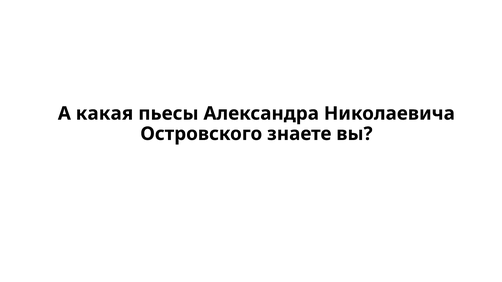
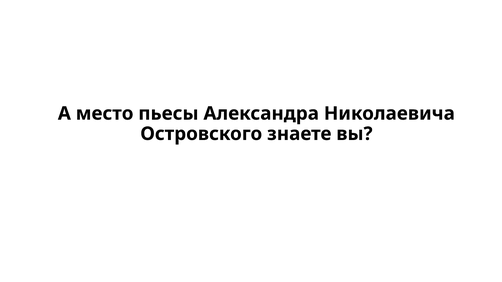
какая: какая -> место
